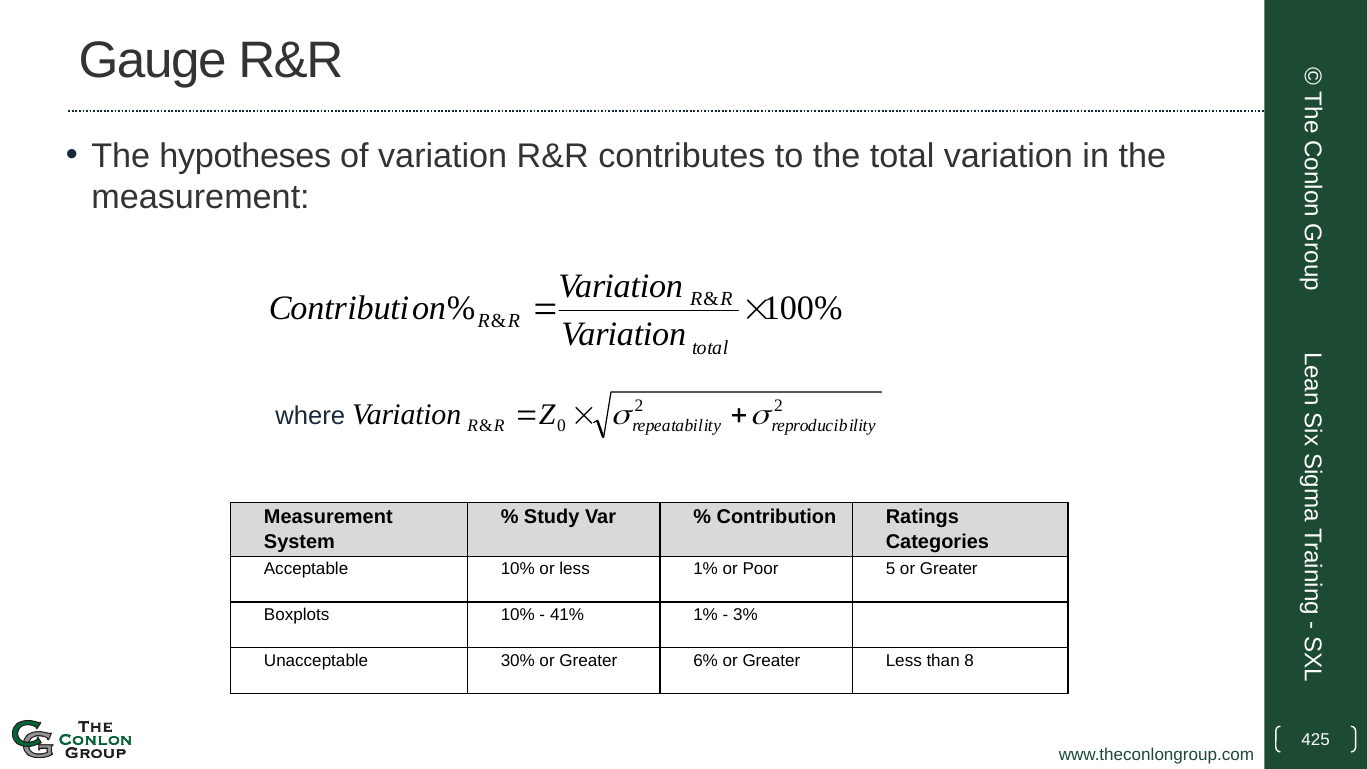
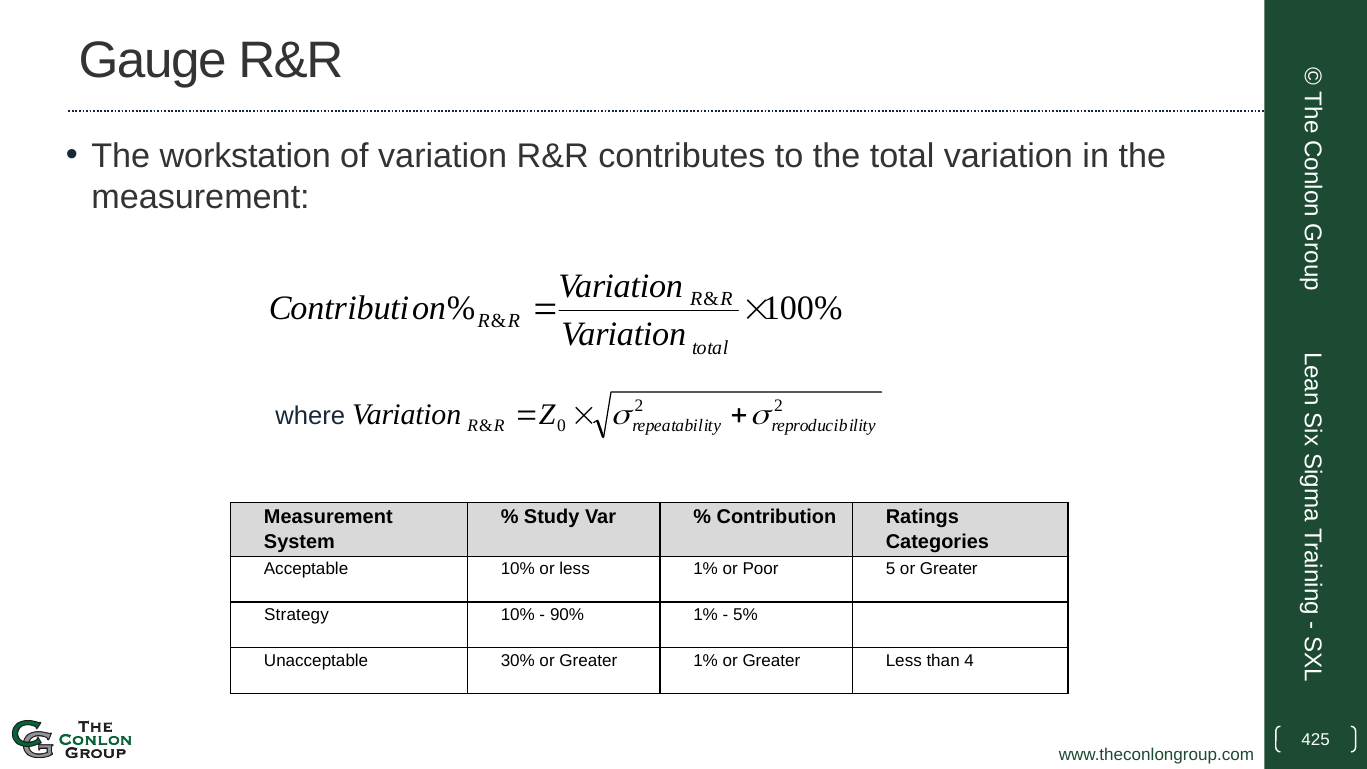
hypotheses: hypotheses -> workstation
Boxplots: Boxplots -> Strategy
41%: 41% -> 90%
3%: 3% -> 5%
Greater 6%: 6% -> 1%
8: 8 -> 4
